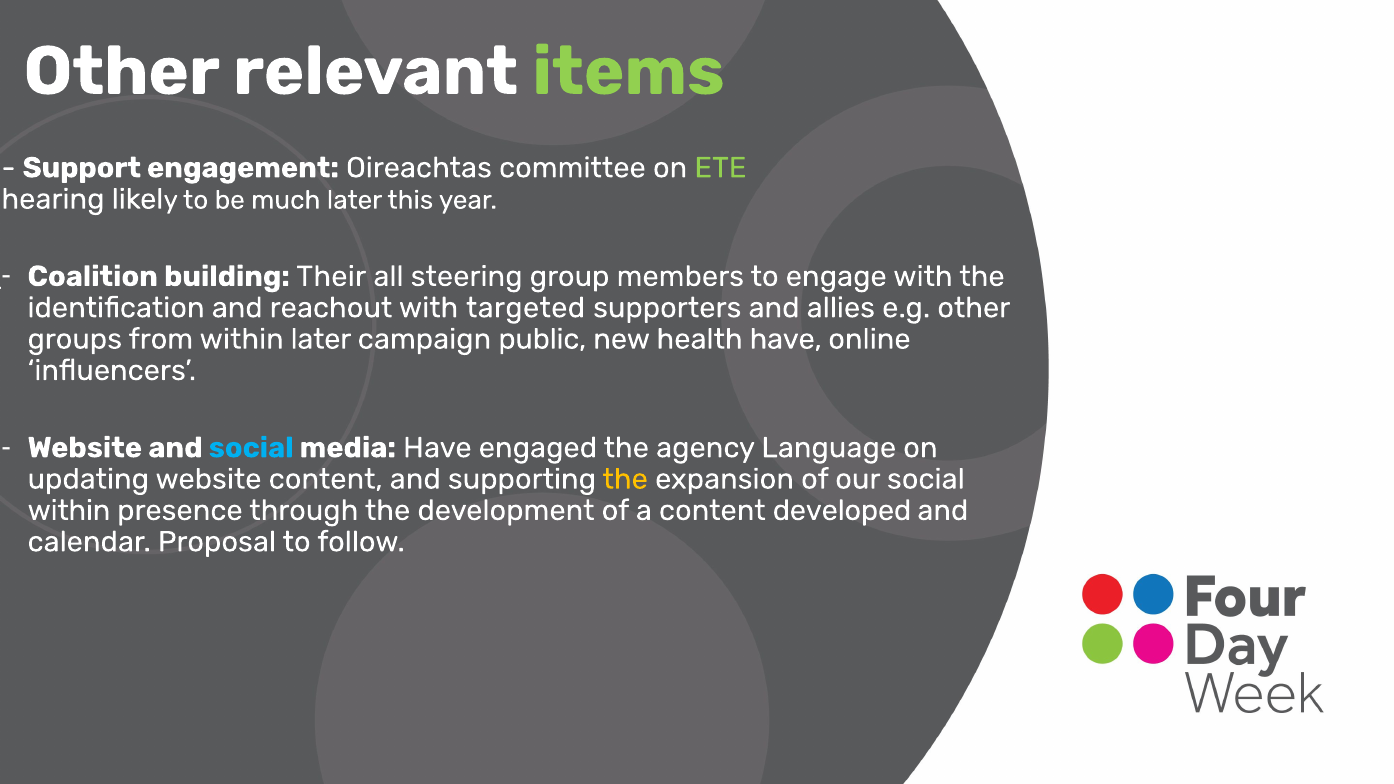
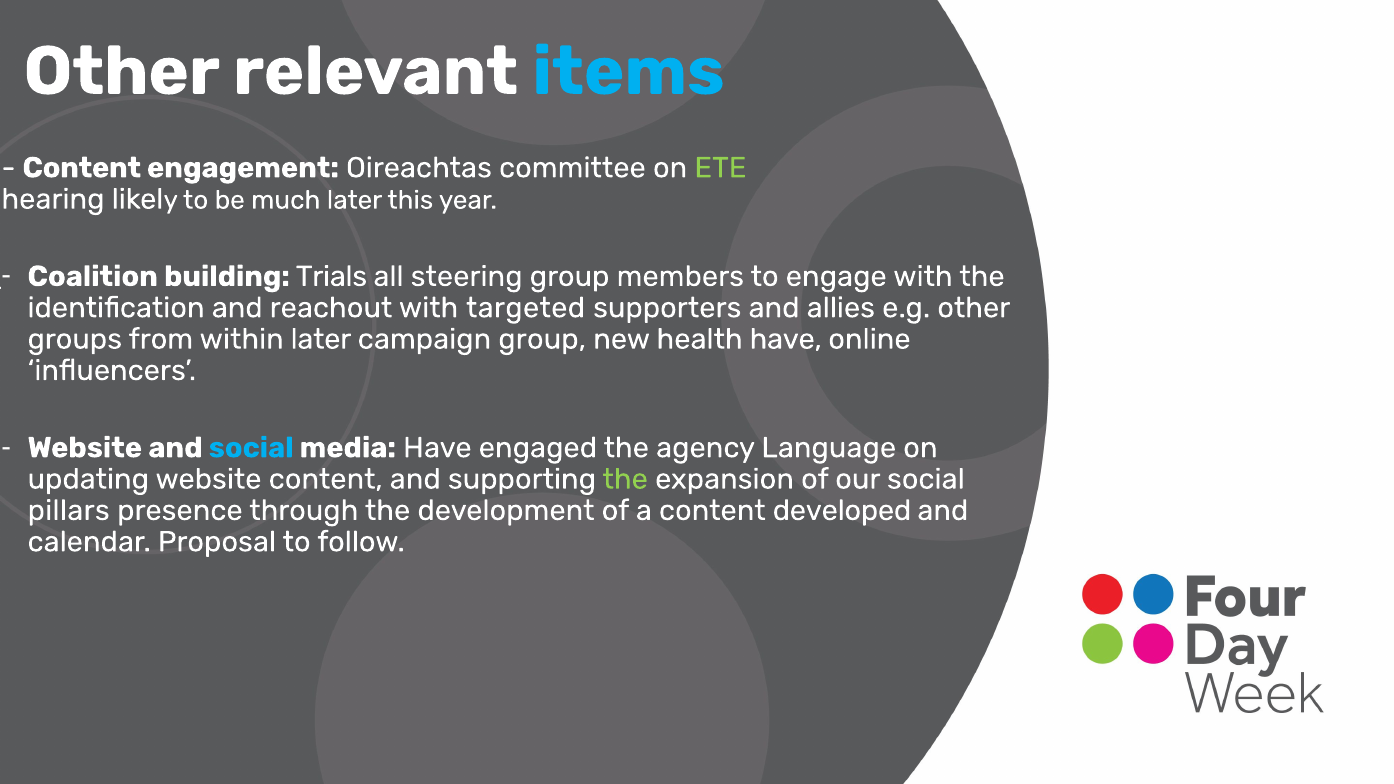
items colour: light green -> light blue
Support at (82, 168): Support -> Content
Their: Their -> Trials
campaign public: public -> group
the at (625, 479) colour: yellow -> light green
within at (69, 510): within -> pillars
